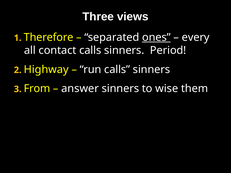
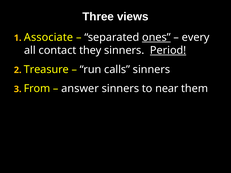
Therefore: Therefore -> Associate
contact calls: calls -> they
Period underline: none -> present
Highway: Highway -> Treasure
wise: wise -> near
